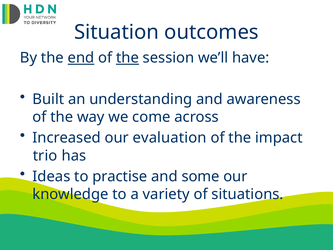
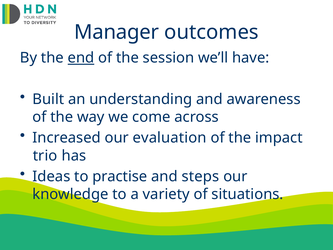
Situation: Situation -> Manager
the at (127, 58) underline: present -> none
some: some -> steps
